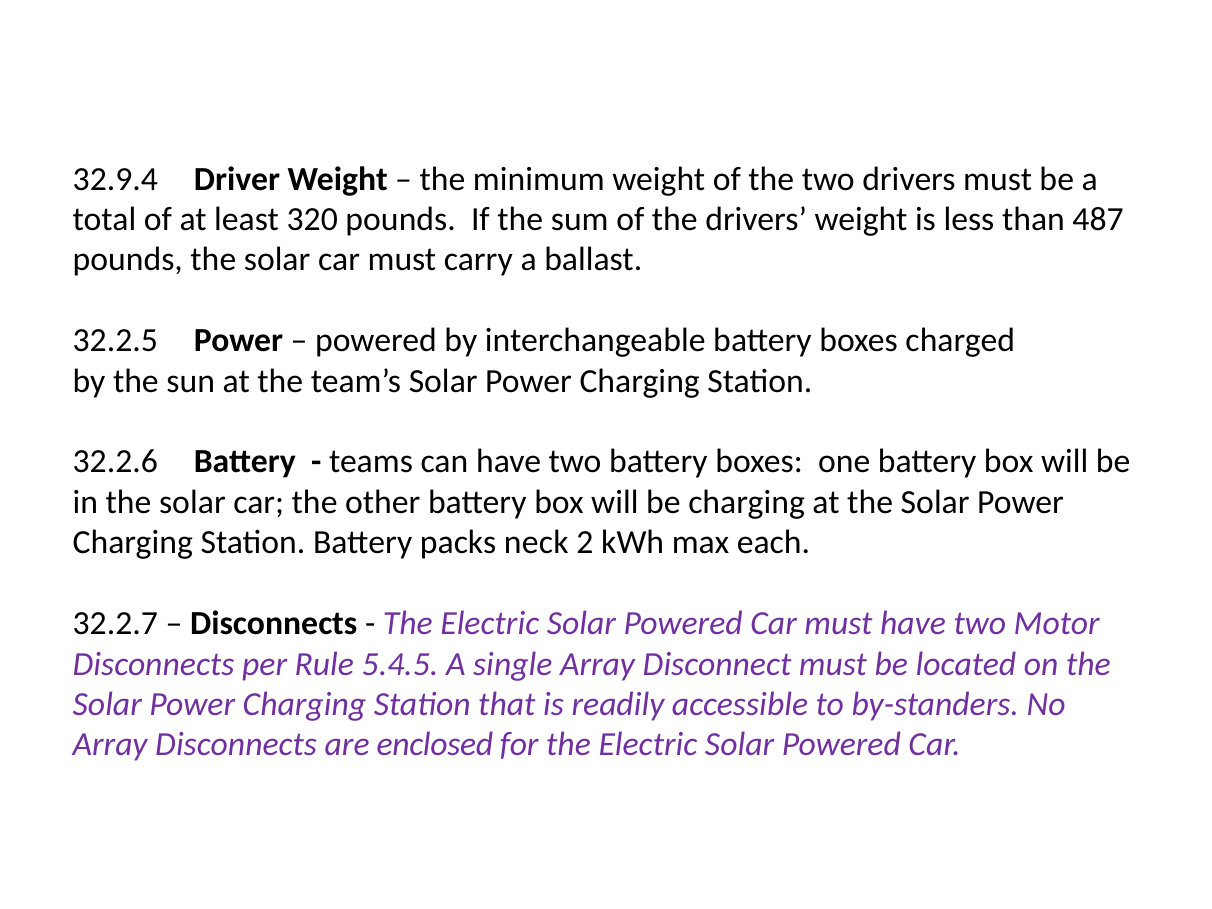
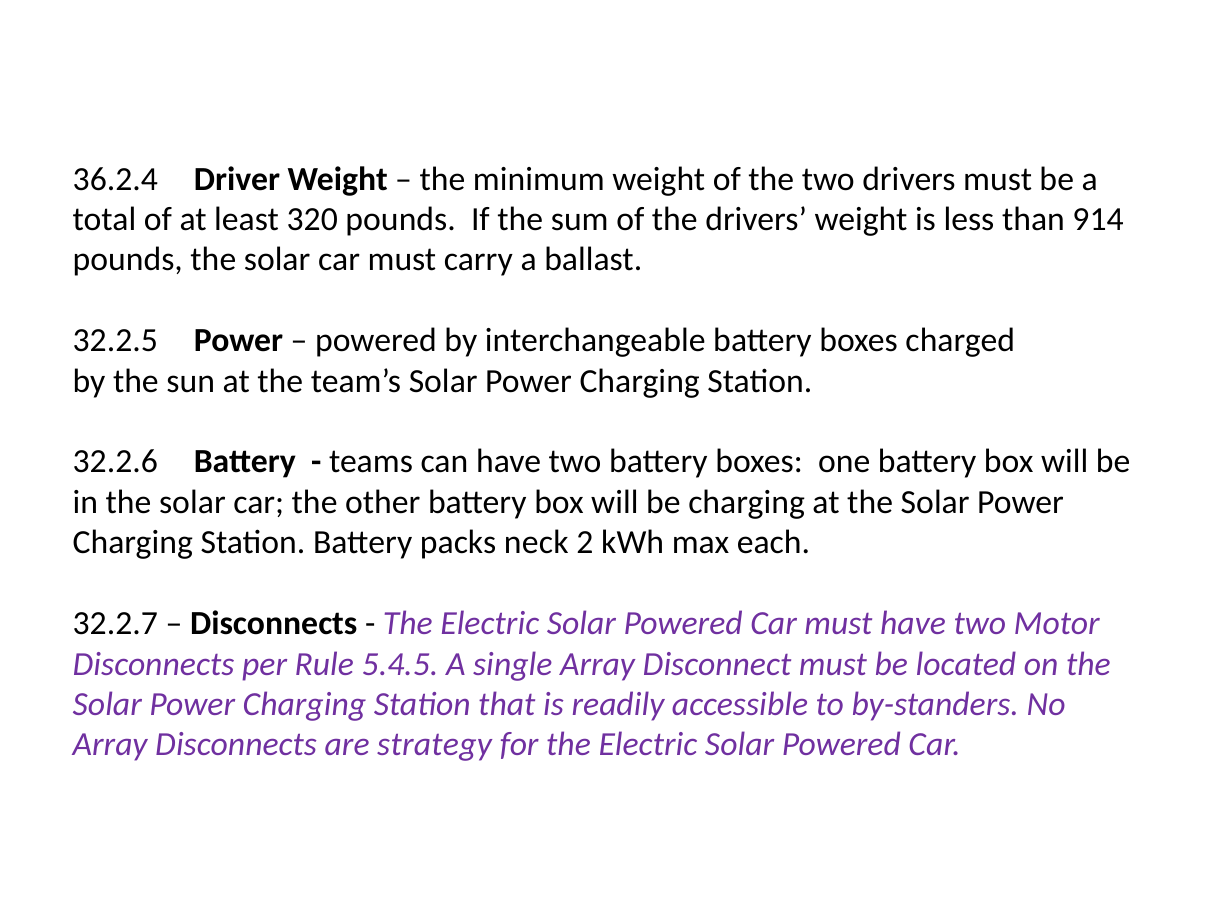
32.9.4: 32.9.4 -> 36.2.4
487: 487 -> 914
enclosed: enclosed -> strategy
